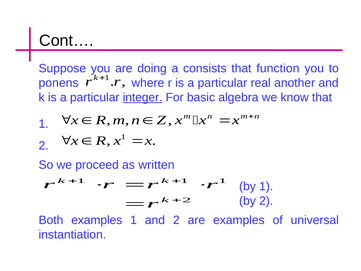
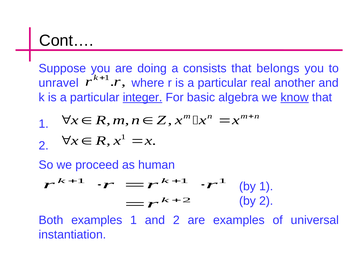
function: function -> belongs
ponens: ponens -> unravel
know underline: none -> present
written: written -> human
